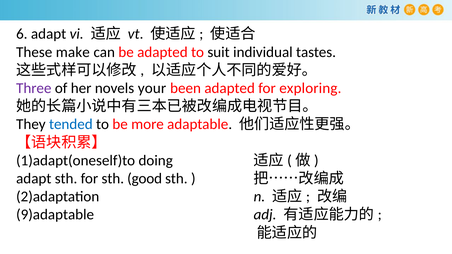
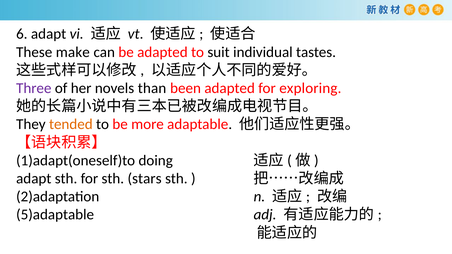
your: your -> than
tended colour: blue -> orange
good: good -> stars
9)adaptable: 9)adaptable -> 5)adaptable
